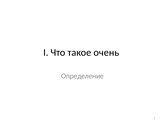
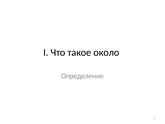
очень: очень -> около
